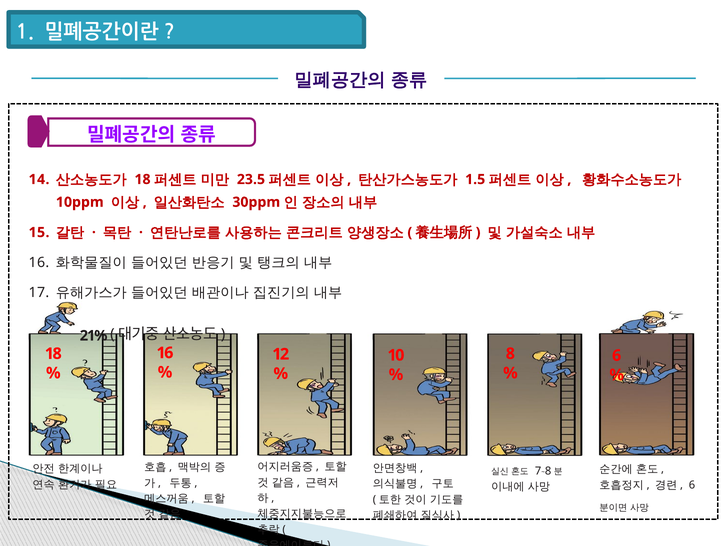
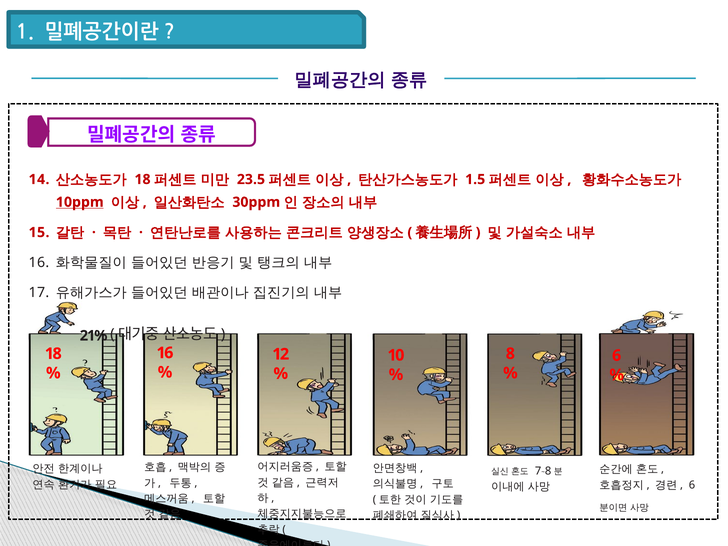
10ppm underline: none -> present
